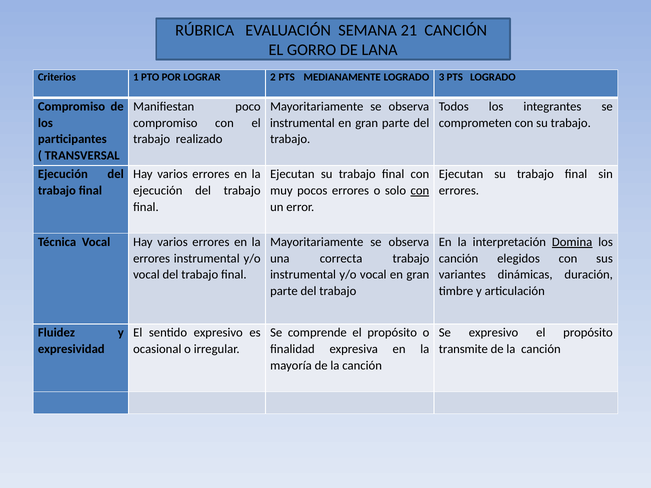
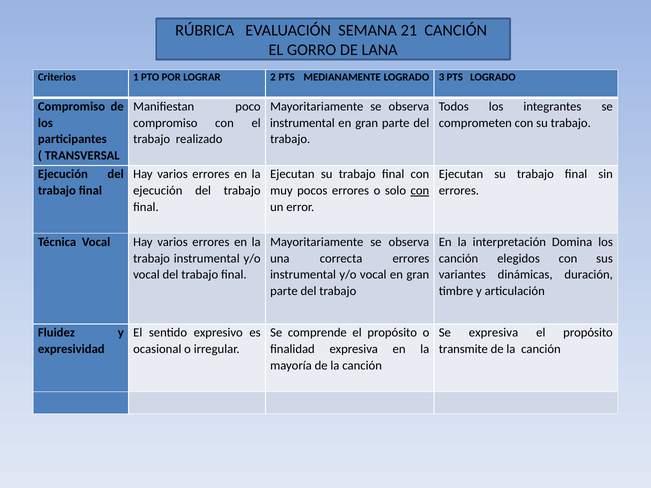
Domina underline: present -> none
errores at (152, 259): errores -> trabajo
correcta trabajo: trabajo -> errores
Se expresivo: expresivo -> expresiva
